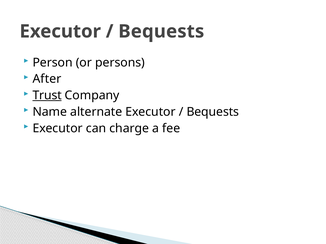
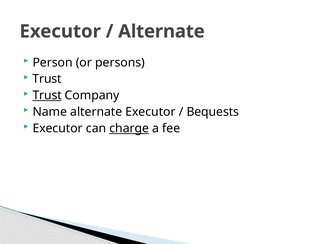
Bequests at (161, 31): Bequests -> Alternate
After at (47, 79): After -> Trust
charge underline: none -> present
